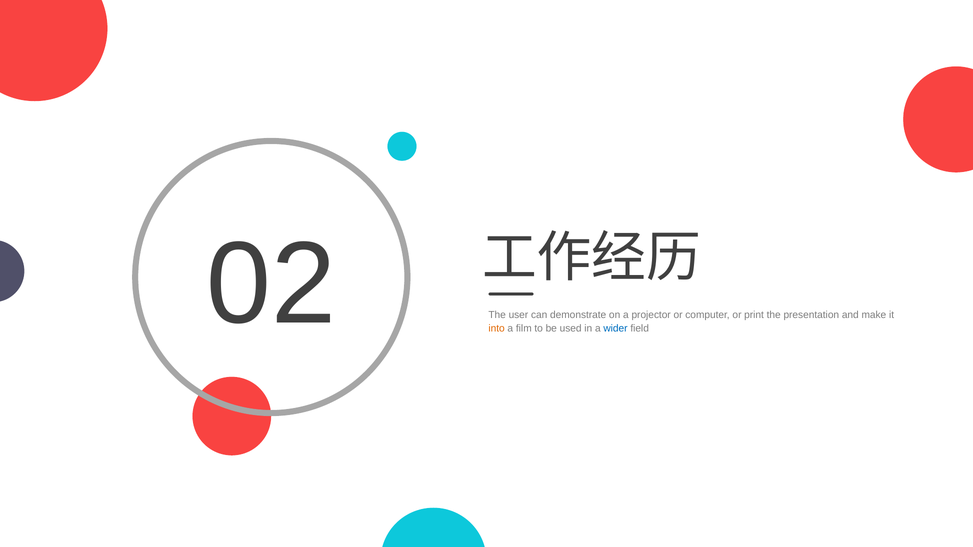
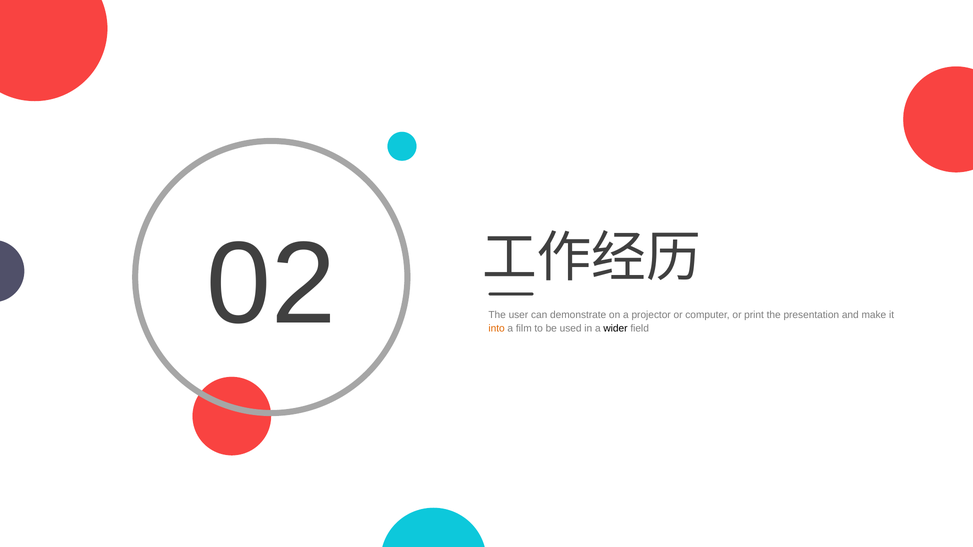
wider colour: blue -> black
